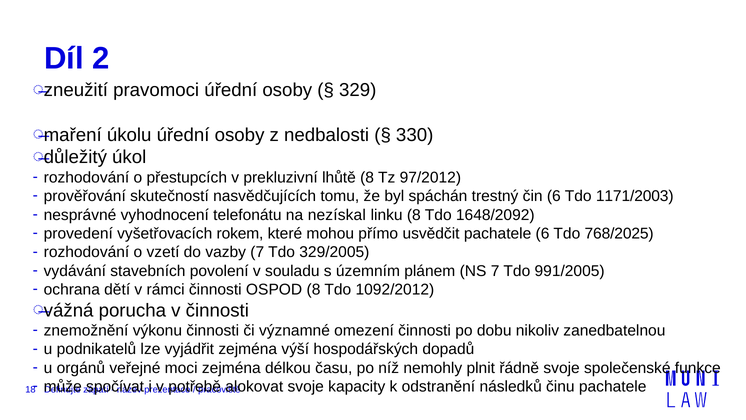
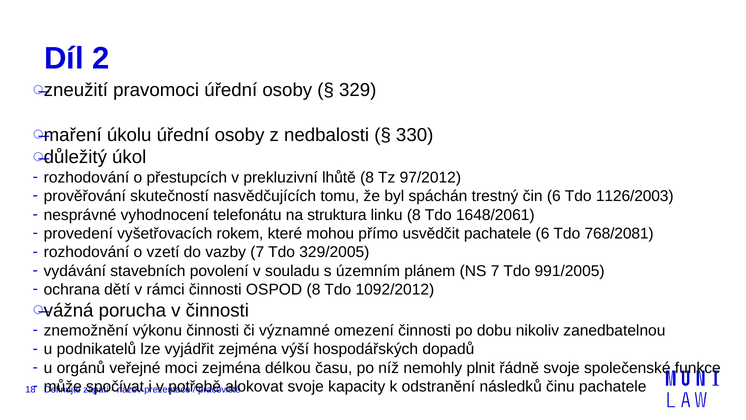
1171/2003: 1171/2003 -> 1126/2003
nezískal: nezískal -> struktura
1648/2092: 1648/2092 -> 1648/2061
768/2025: 768/2025 -> 768/2081
